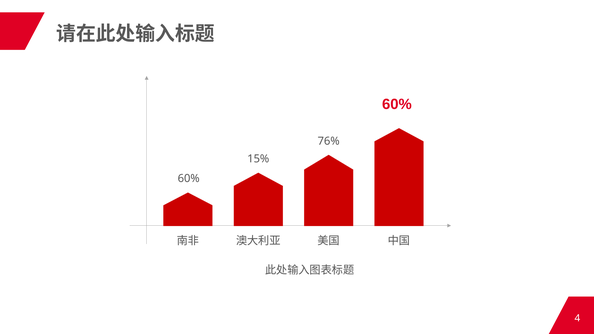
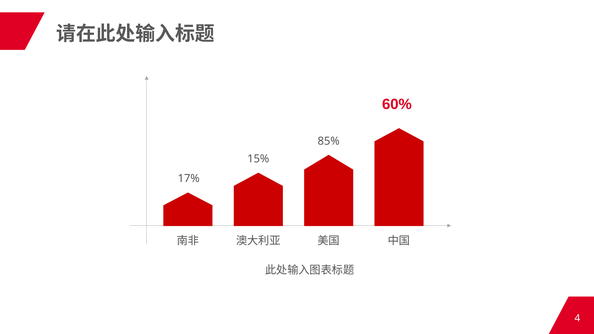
76%: 76% -> 85%
60% at (189, 179): 60% -> 17%
